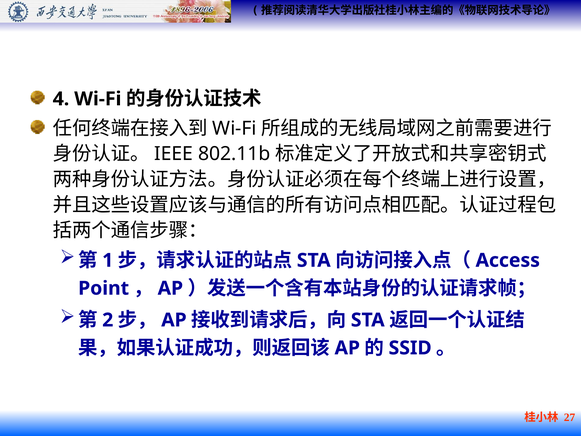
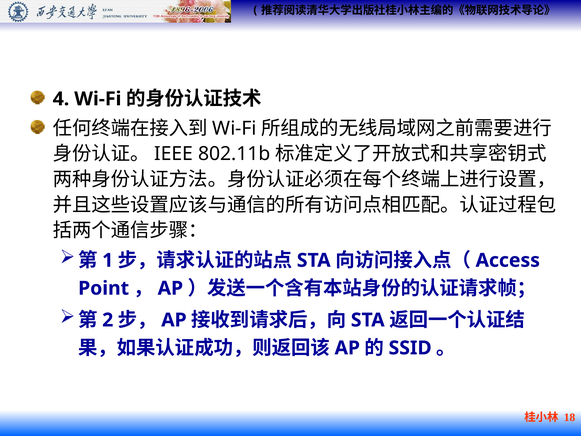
27: 27 -> 18
